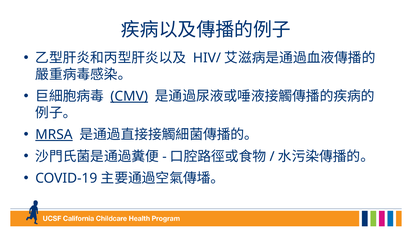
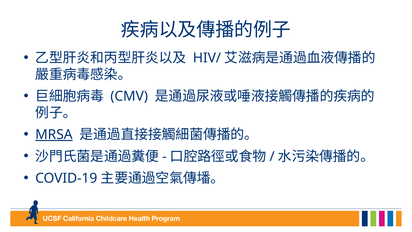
CMV underline: present -> none
